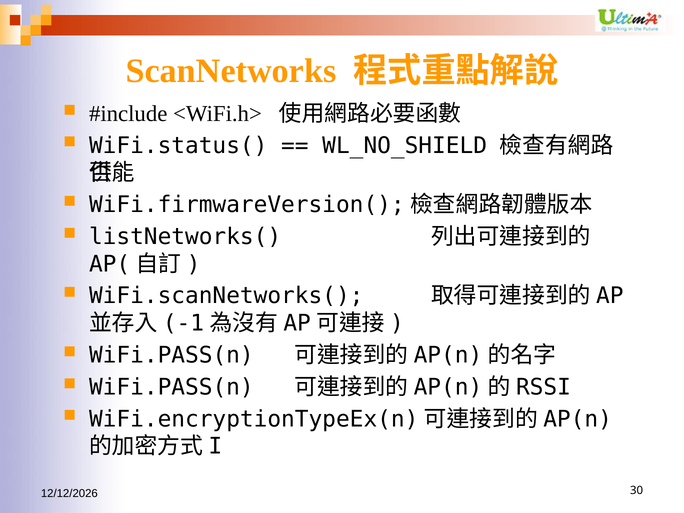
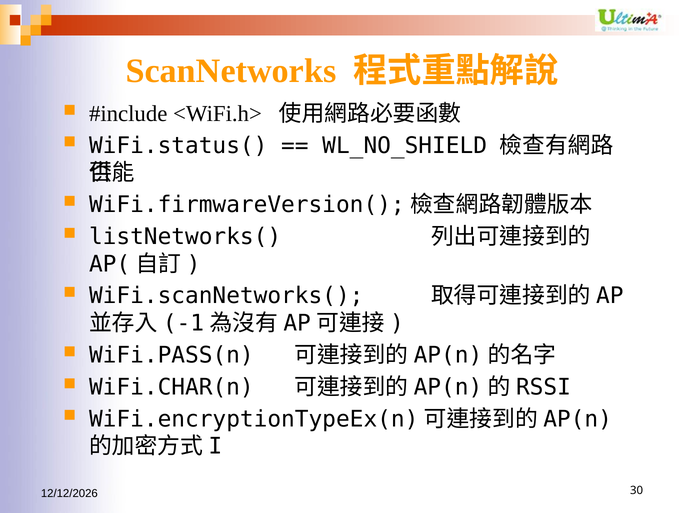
WiFi.PASS(n at (171, 387): WiFi.PASS(n -> WiFi.CHAR(n
